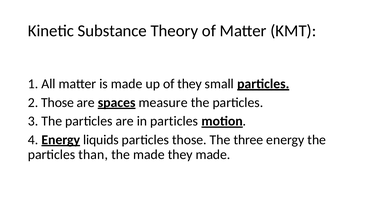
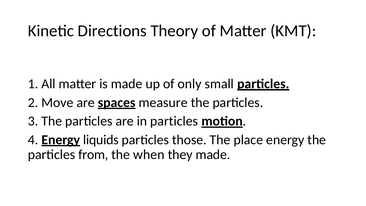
Substance: Substance -> Directions
of they: they -> only
2 Those: Those -> Move
three: three -> place
than: than -> from
the made: made -> when
